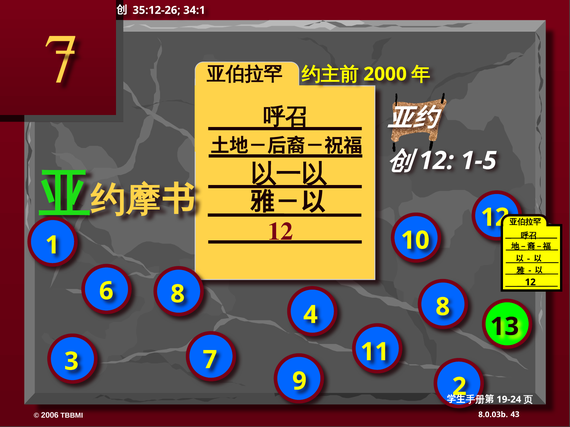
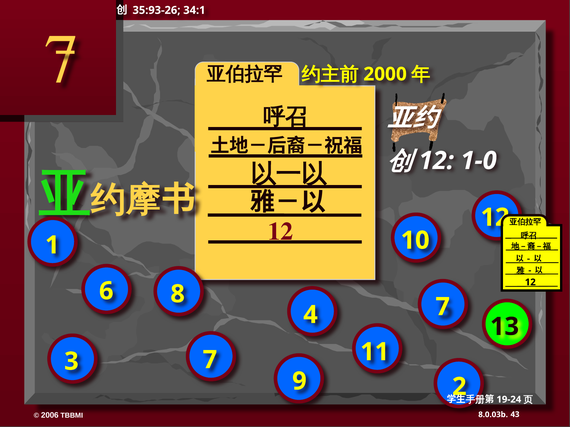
35:12-26: 35:12-26 -> 35:93-26
1-5: 1-5 -> 1-0
4 8: 8 -> 7
